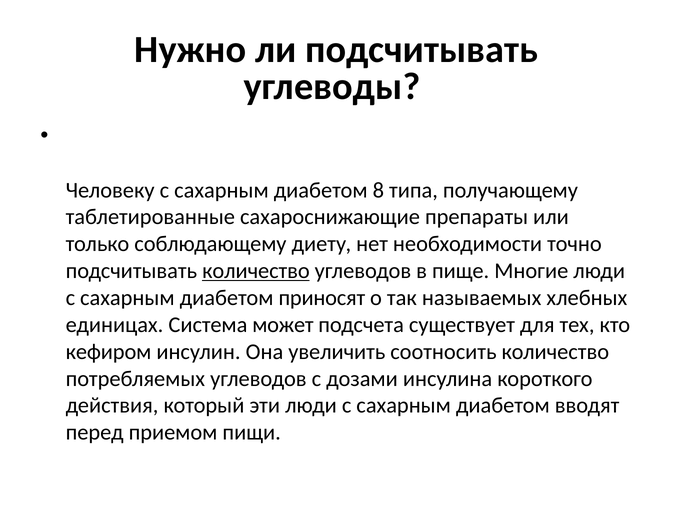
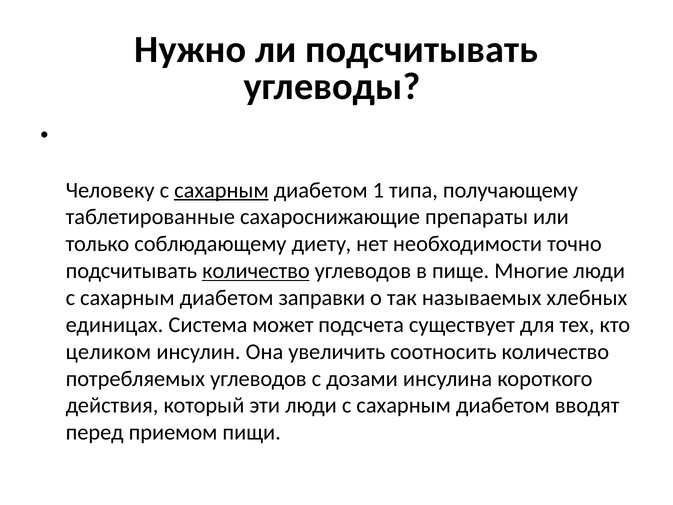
сахарным at (221, 190) underline: none -> present
8: 8 -> 1
приносят: приносят -> заправки
кефиром: кефиром -> целиком
